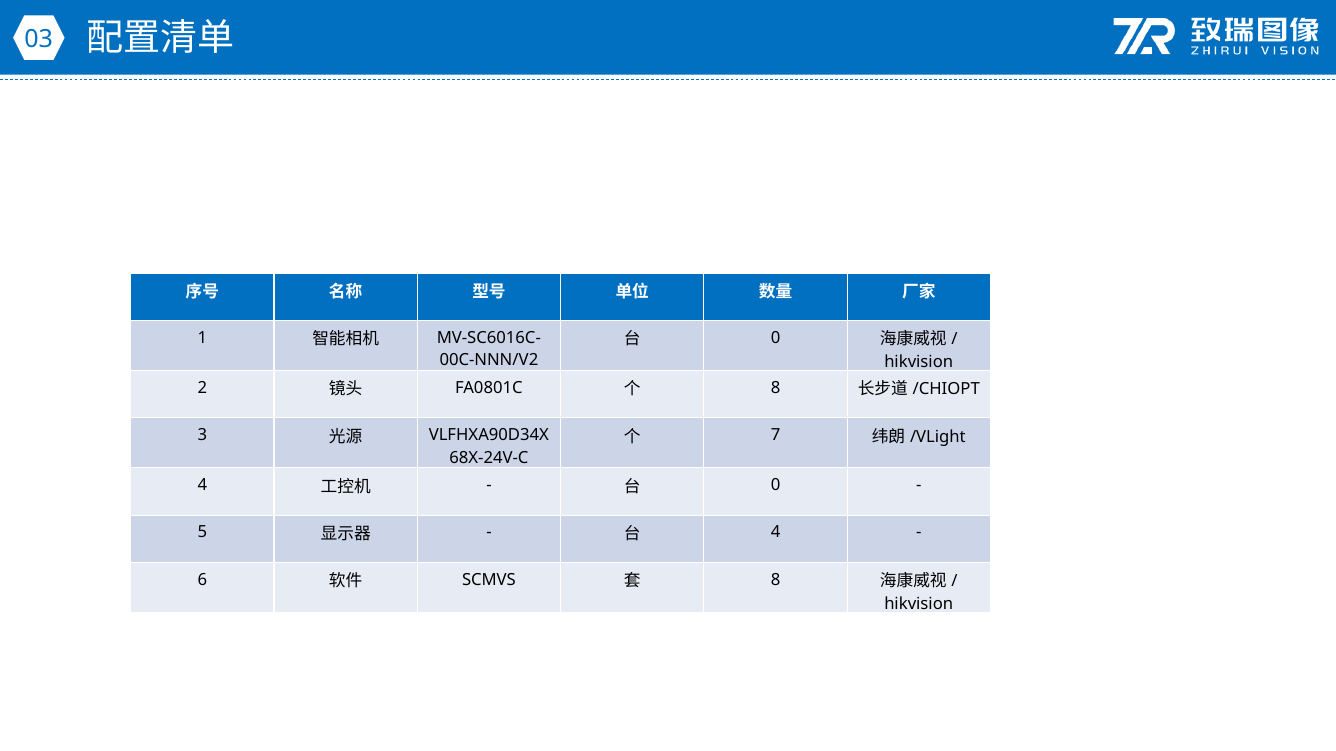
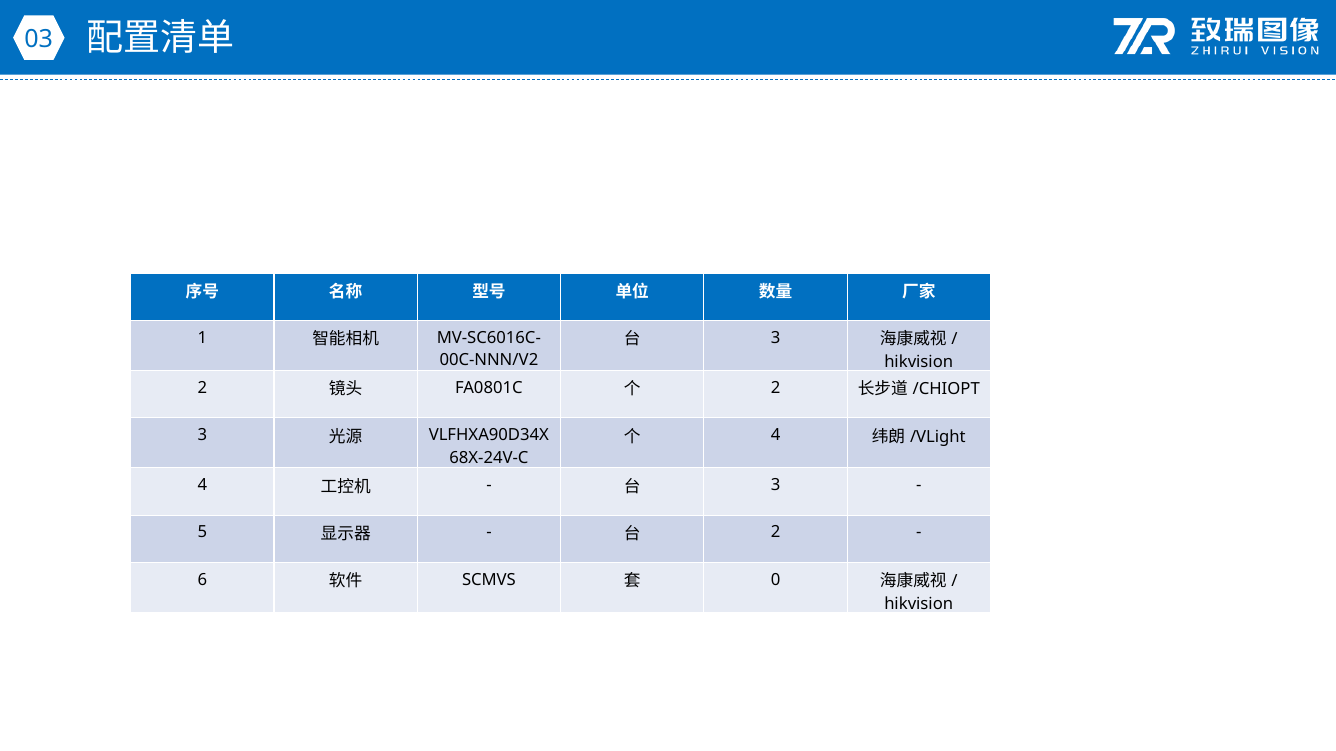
0 at (776, 338): 0 -> 3
8 at (776, 388): 8 -> 2
7 at (776, 435): 7 -> 4
0 at (776, 486): 0 -> 3
4 at (776, 533): 4 -> 2
8 at (776, 580): 8 -> 0
